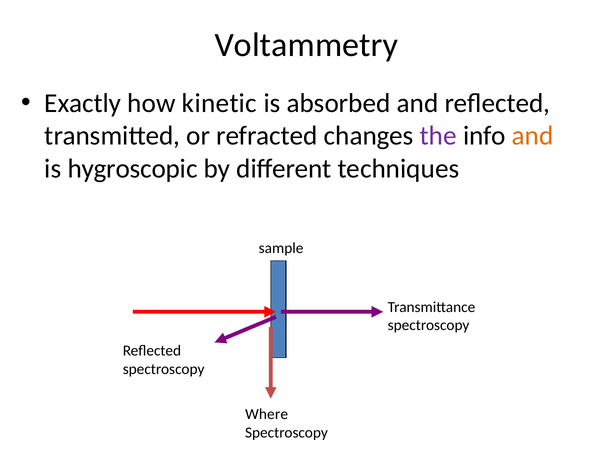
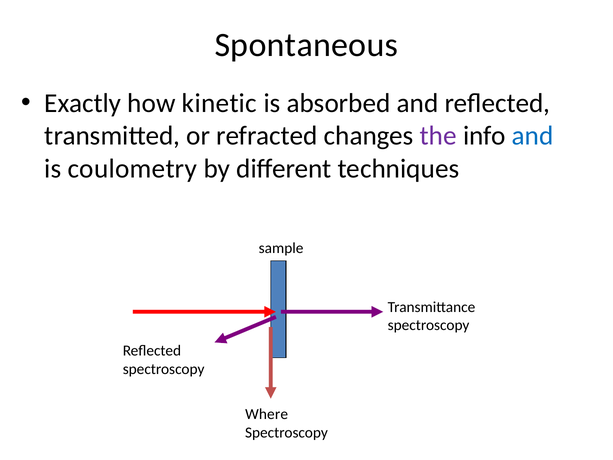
Voltammetry: Voltammetry -> Spontaneous
and at (533, 136) colour: orange -> blue
hygroscopic: hygroscopic -> coulometry
